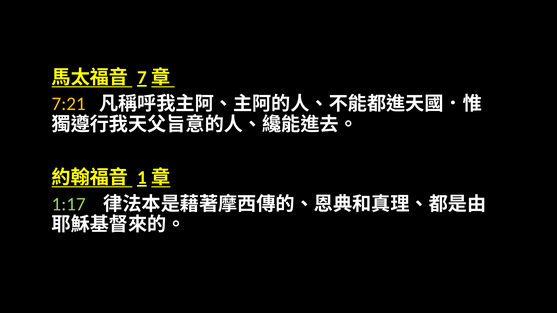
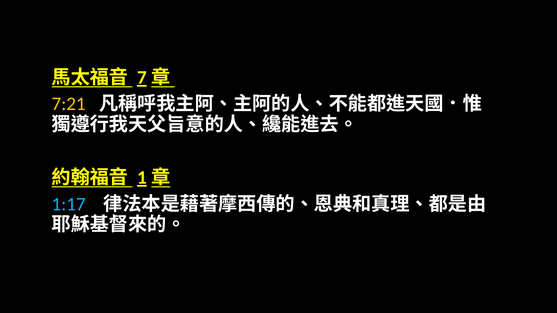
1:17 colour: light green -> light blue
